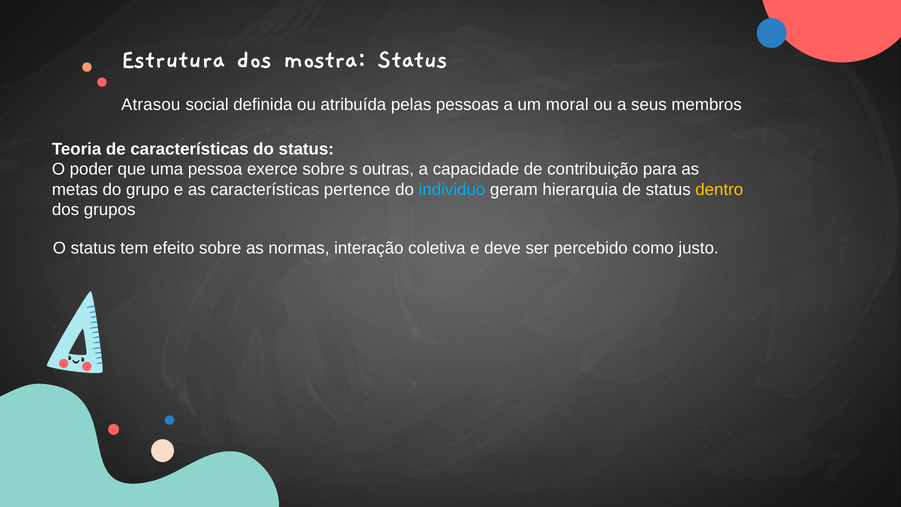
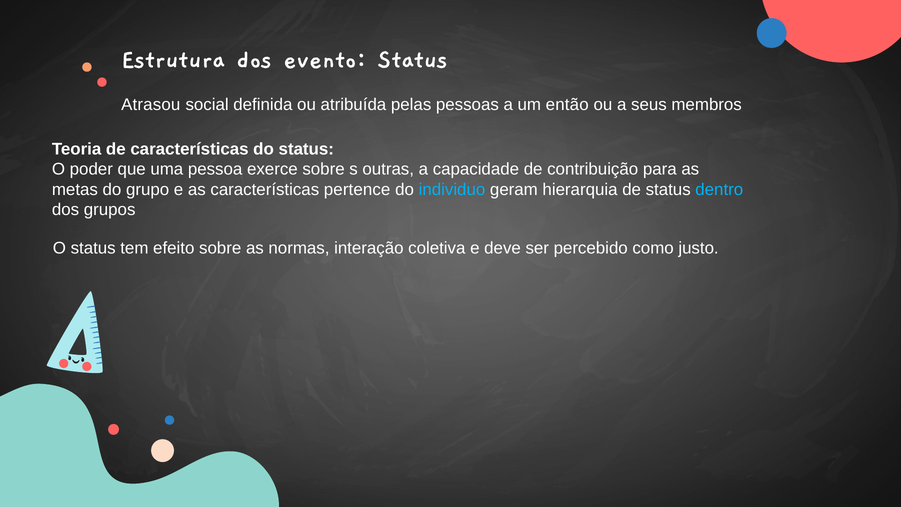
mostra: mostra -> evento
moral: moral -> então
dentro colour: yellow -> light blue
